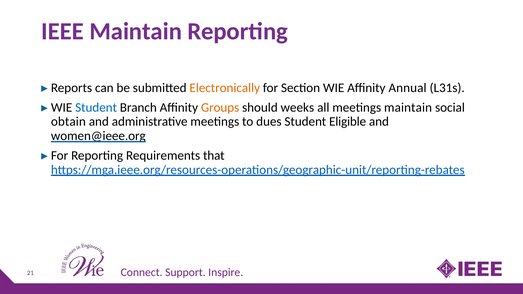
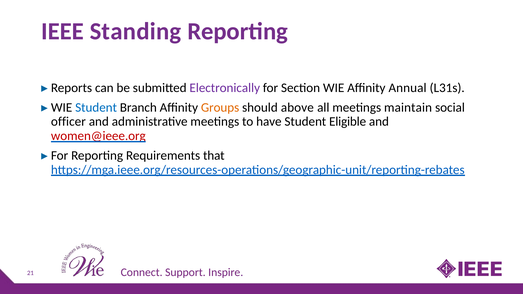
IEEE Maintain: Maintain -> Standing
Electronically colour: orange -> purple
weeks: weeks -> above
obtain: obtain -> officer
dues: dues -> have
women@ieee.org colour: black -> red
